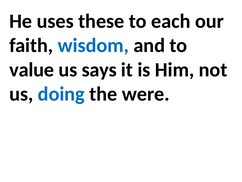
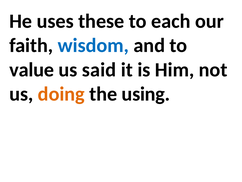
says: says -> said
doing colour: blue -> orange
were: were -> using
